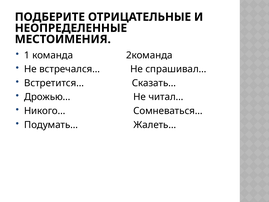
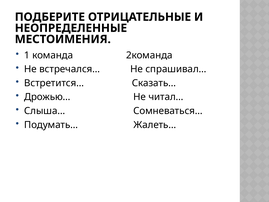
Никого…: Никого… -> Слыша…
